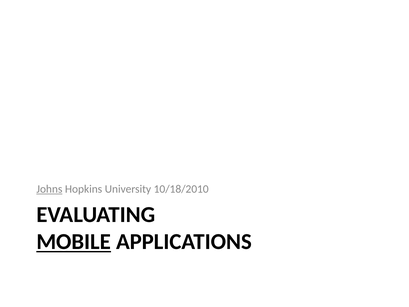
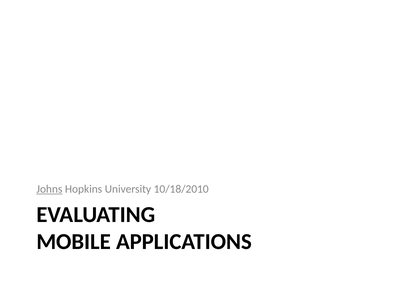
MOBILE underline: present -> none
